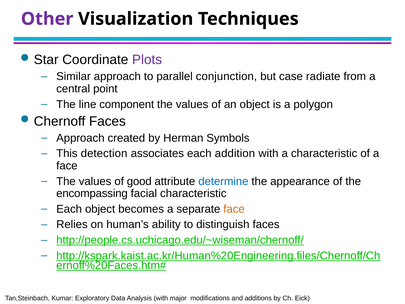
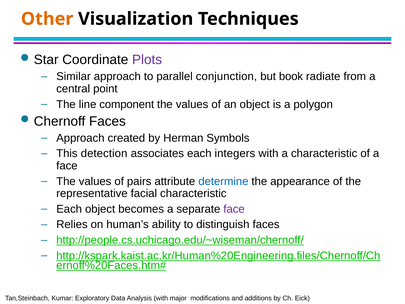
Other colour: purple -> orange
case: case -> book
addition: addition -> integers
good: good -> pairs
encompassing: encompassing -> representative
face at (234, 209) colour: orange -> purple
